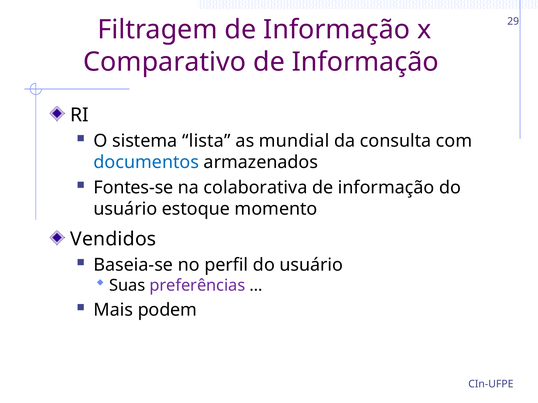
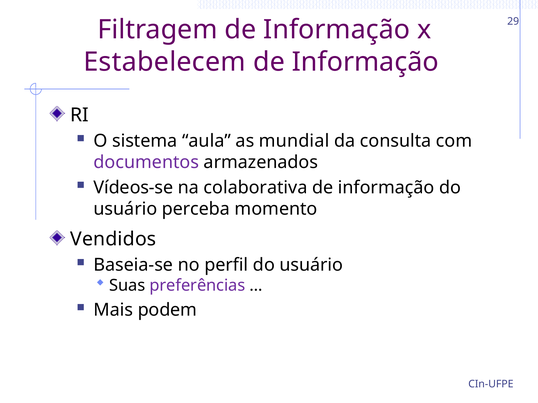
Comparativo: Comparativo -> Estabelecem
lista: lista -> aula
documentos colour: blue -> purple
Fontes-se: Fontes-se -> Vídeos-se
estoque: estoque -> perceba
